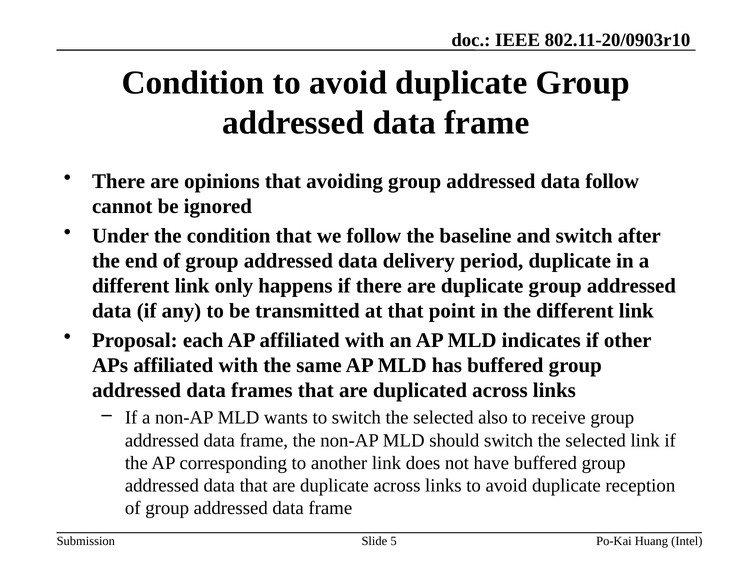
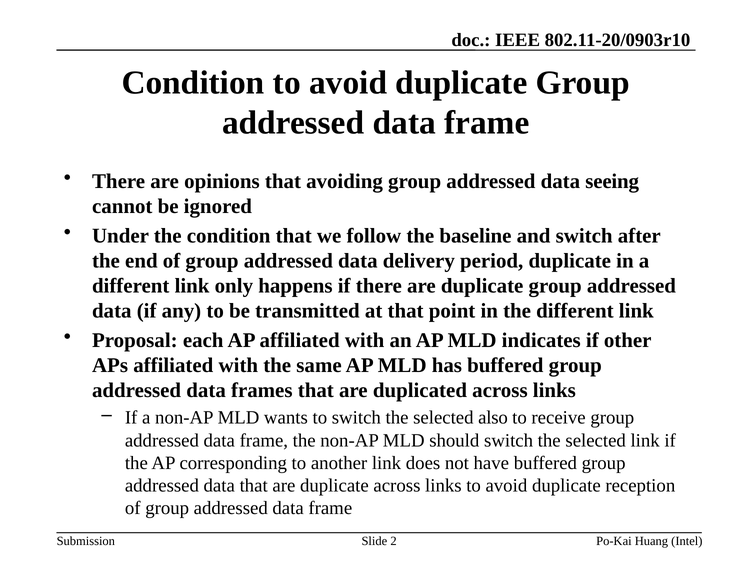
data follow: follow -> seeing
5: 5 -> 2
